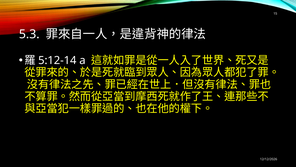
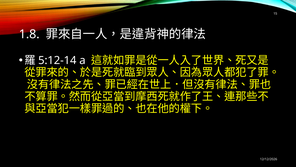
5.3: 5.3 -> 1.8
